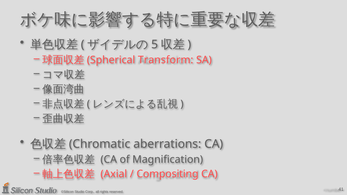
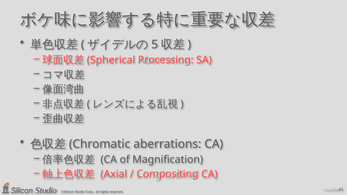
Transform: Transform -> Processing
